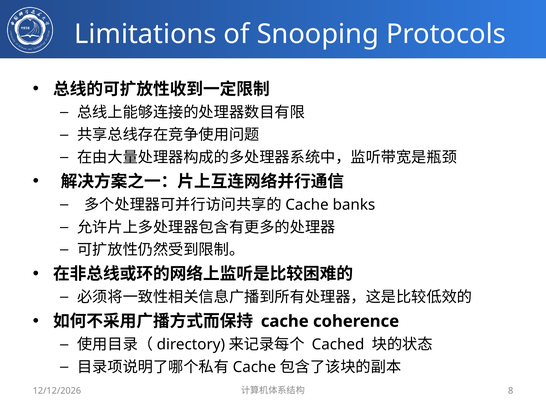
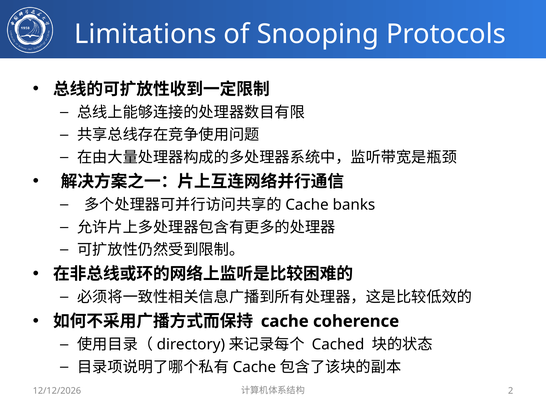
8: 8 -> 2
